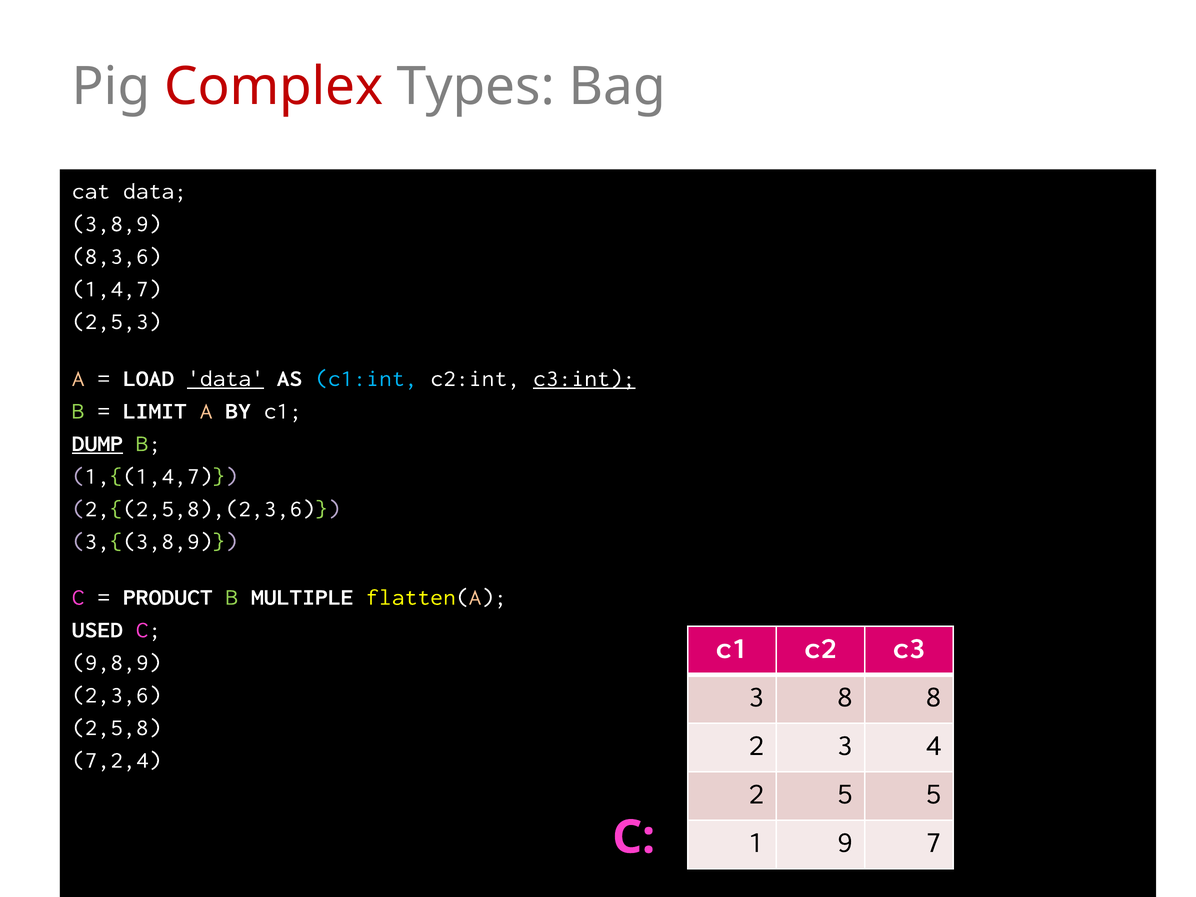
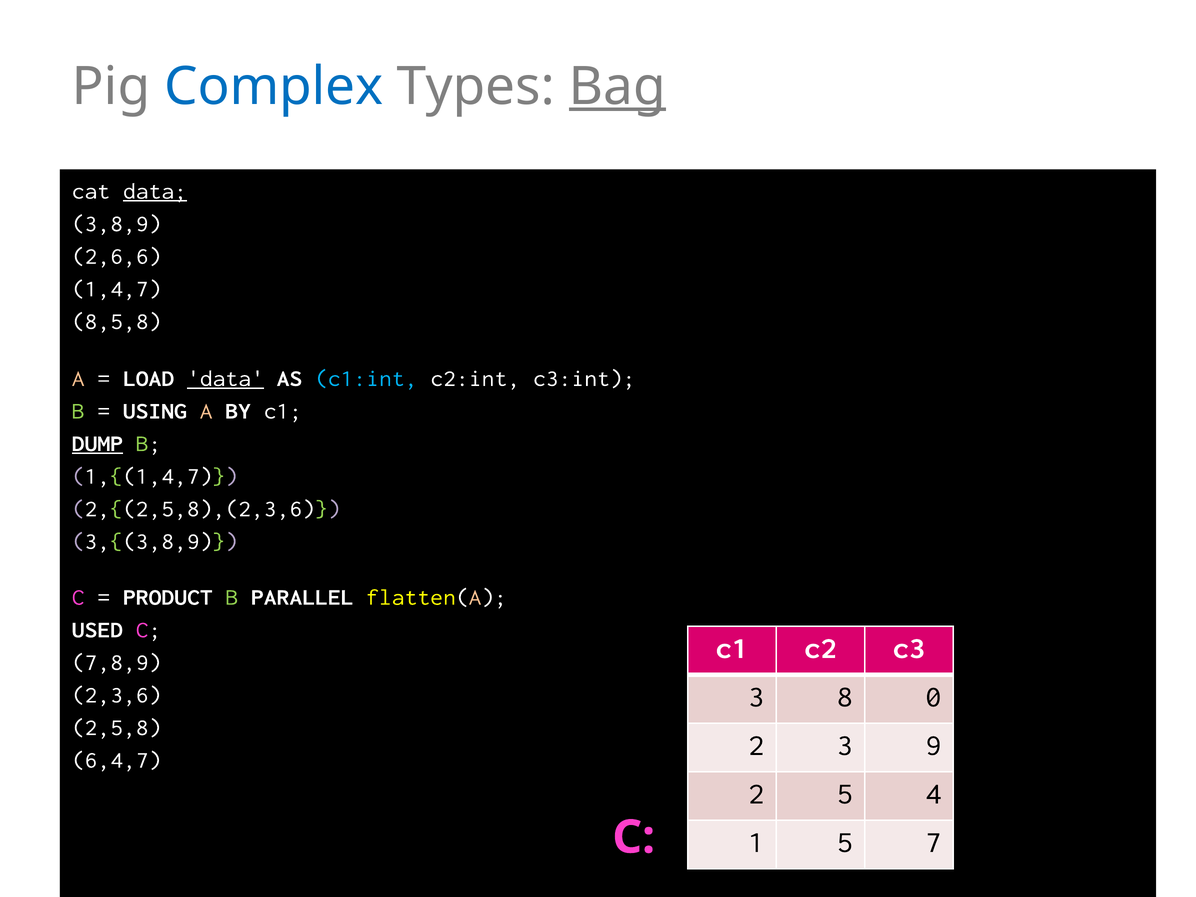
Complex colour: red -> blue
Bag underline: none -> present
data at (155, 191) underline: none -> present
8,3,6: 8,3,6 -> 2,6,6
2,5,3: 2,5,3 -> 8,5,8
c3:int underline: present -> none
LIMIT: LIMIT -> USING
MULTIPLE: MULTIPLE -> PARALLEL
9,8,9: 9,8,9 -> 7,8,9
8 8: 8 -> 0
4: 4 -> 9
7,2,4: 7,2,4 -> 6,4,7
5 5: 5 -> 4
1 9: 9 -> 5
